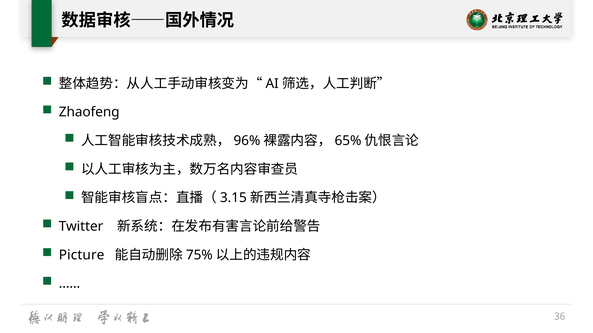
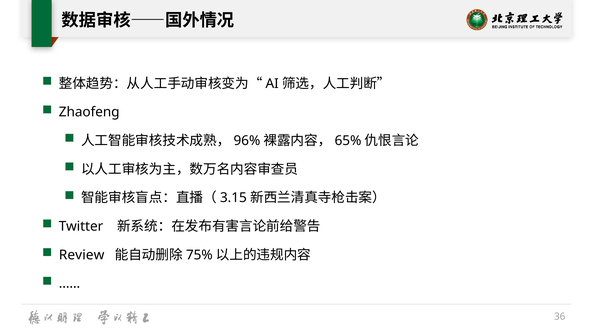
Picture: Picture -> Review
